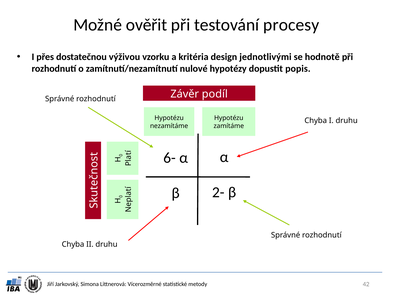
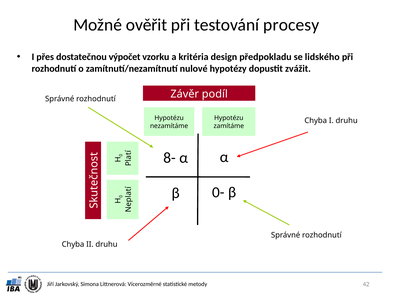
výživou: výživou -> výpočet
jednotlivými: jednotlivými -> předpokladu
hodnotě: hodnotě -> lidského
popis: popis -> zvážit
6-: 6- -> 8-
2-: 2- -> 0-
